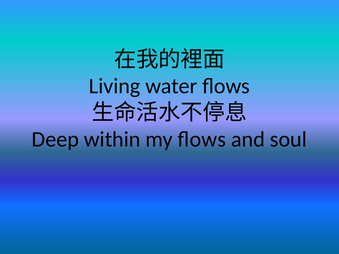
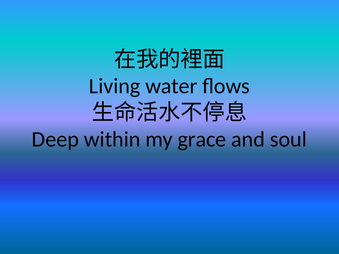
my ﬂows: ﬂows -> grace
